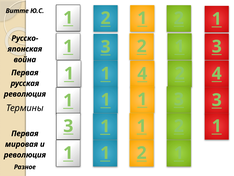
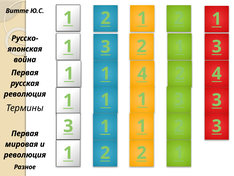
1 at (217, 126): 1 -> 3
1 at (105, 153): 1 -> 2
